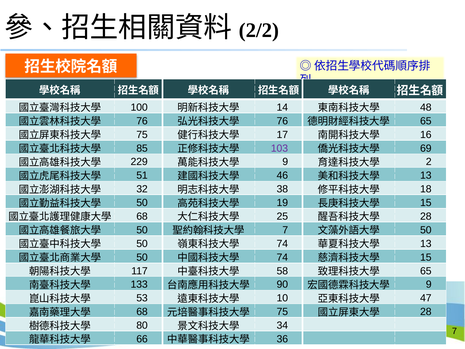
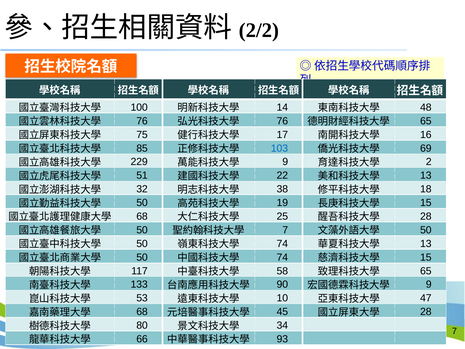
103 colour: purple -> blue
46: 46 -> 22
75 at (282, 312): 75 -> 45
36: 36 -> 93
